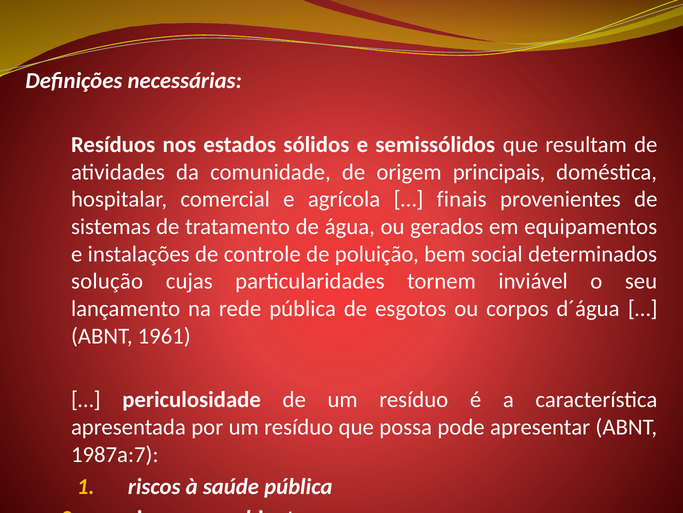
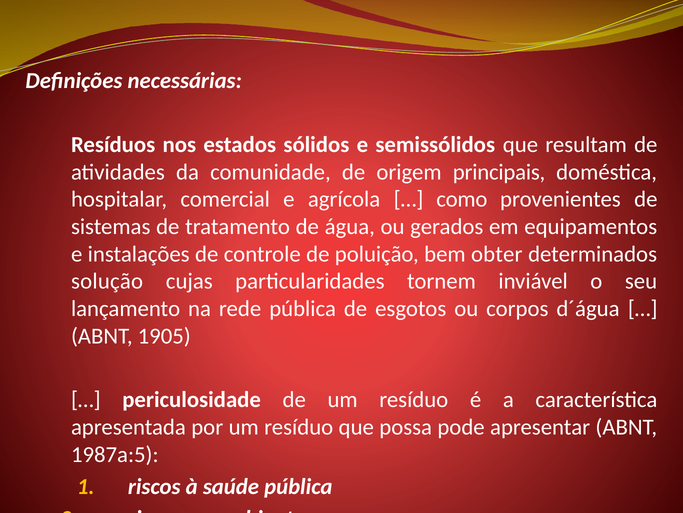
finais: finais -> como
social: social -> obter
1961: 1961 -> 1905
1987a:7: 1987a:7 -> 1987a:5
